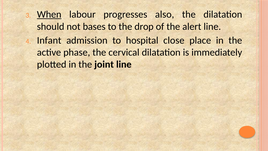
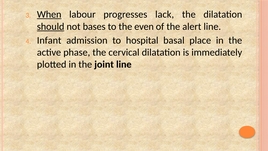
also: also -> lack
should underline: none -> present
drop: drop -> even
close: close -> basal
